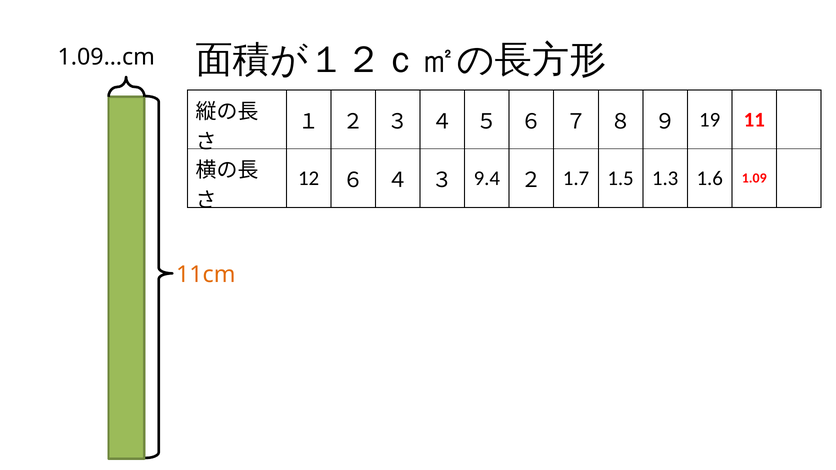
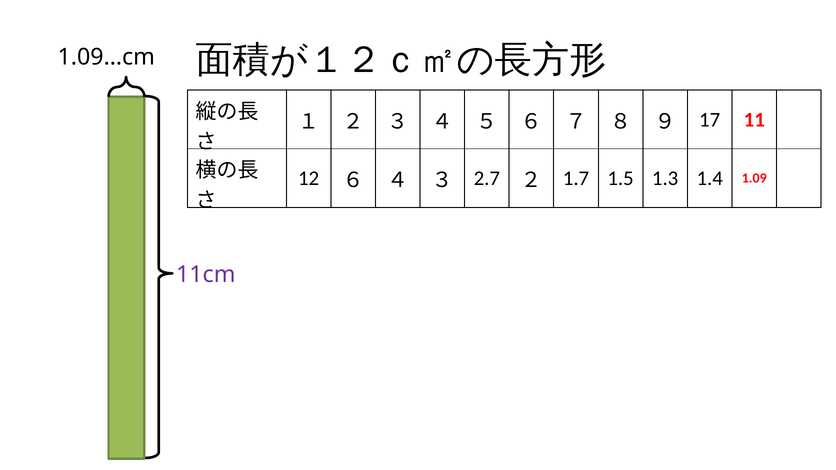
19: 19 -> 17
9.4: 9.4 -> 2.7
1.6: 1.6 -> 1.4
11cm colour: orange -> purple
